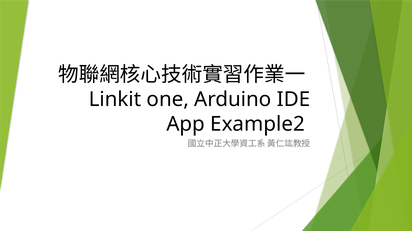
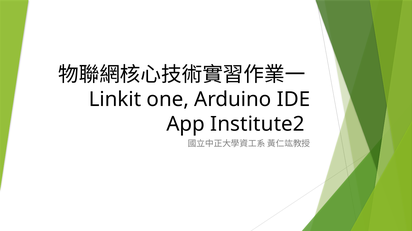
Example2: Example2 -> Institute2
